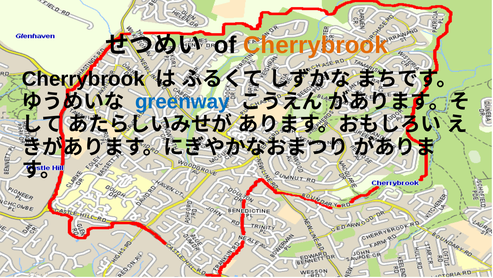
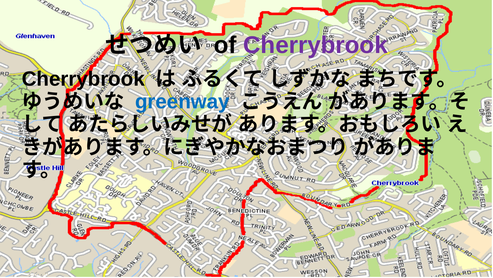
Cherrybrook at (316, 45) colour: orange -> purple
